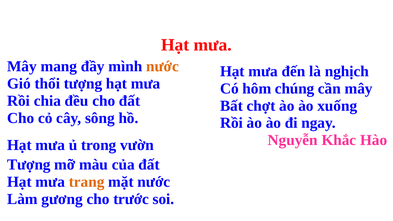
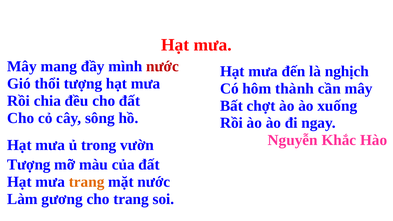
nước at (163, 66) colour: orange -> red
chúng: chúng -> thành
cho trước: trước -> trang
